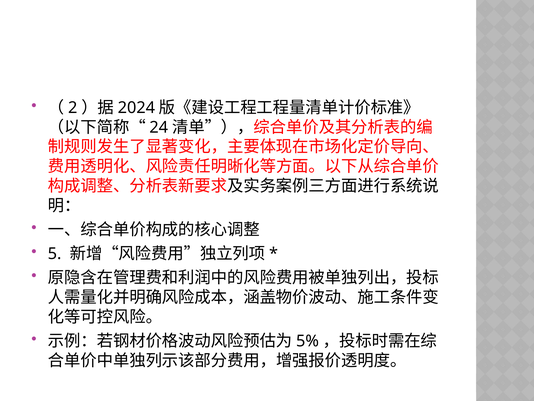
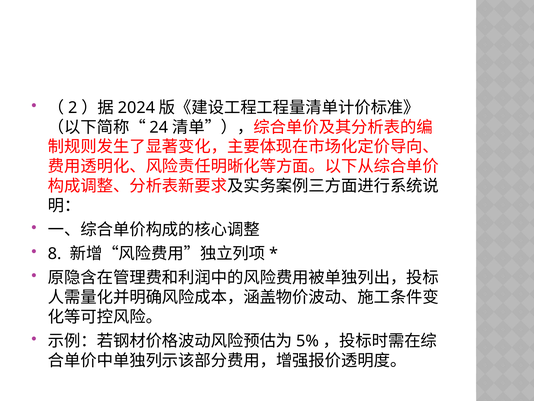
5: 5 -> 8
